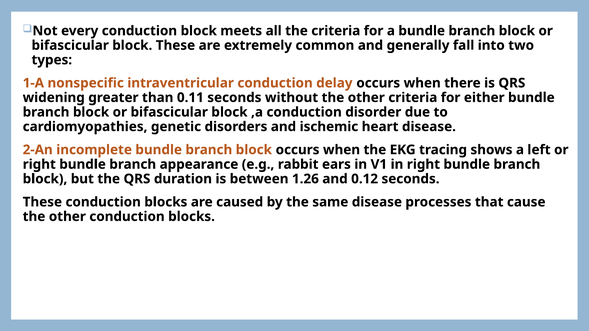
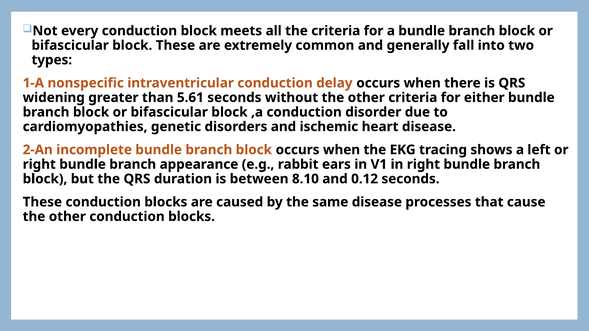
0.11: 0.11 -> 5.61
1.26: 1.26 -> 8.10
